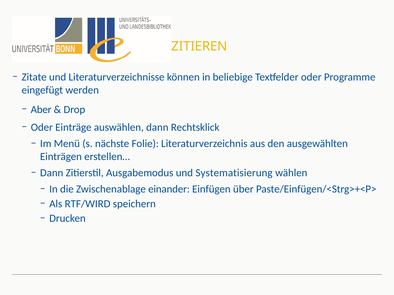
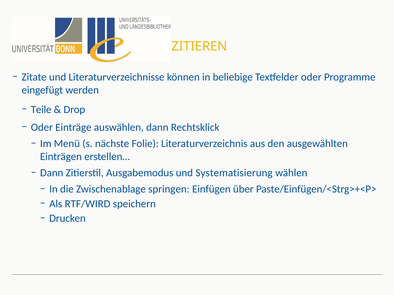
Aber: Aber -> Teile
einander: einander -> springen
